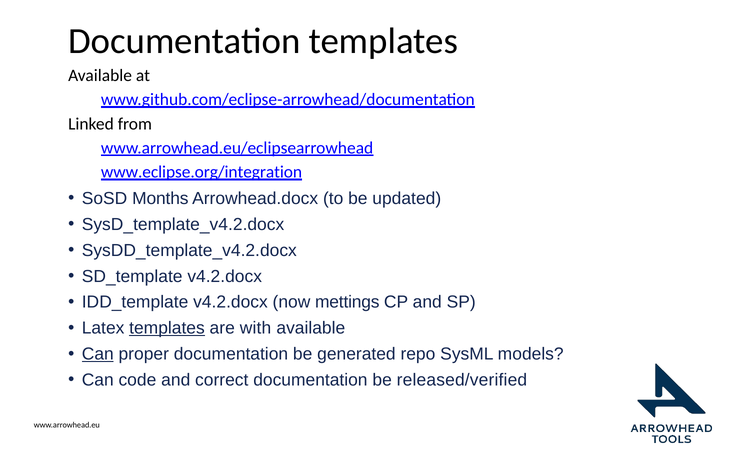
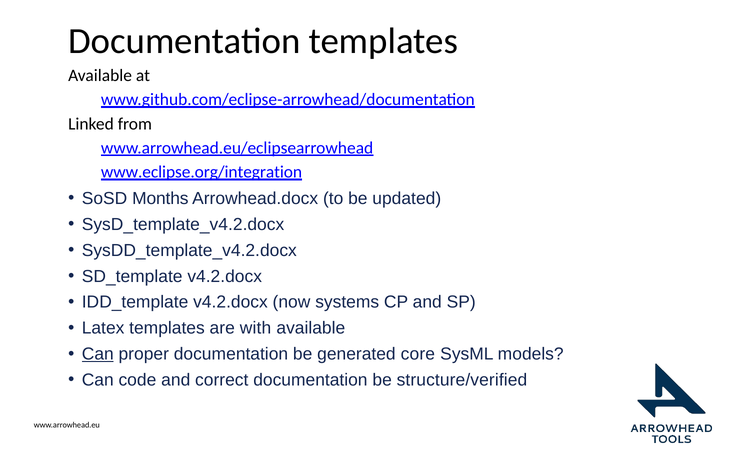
mettings: mettings -> systems
templates at (167, 329) underline: present -> none
repo: repo -> core
released/verified: released/verified -> structure/verified
